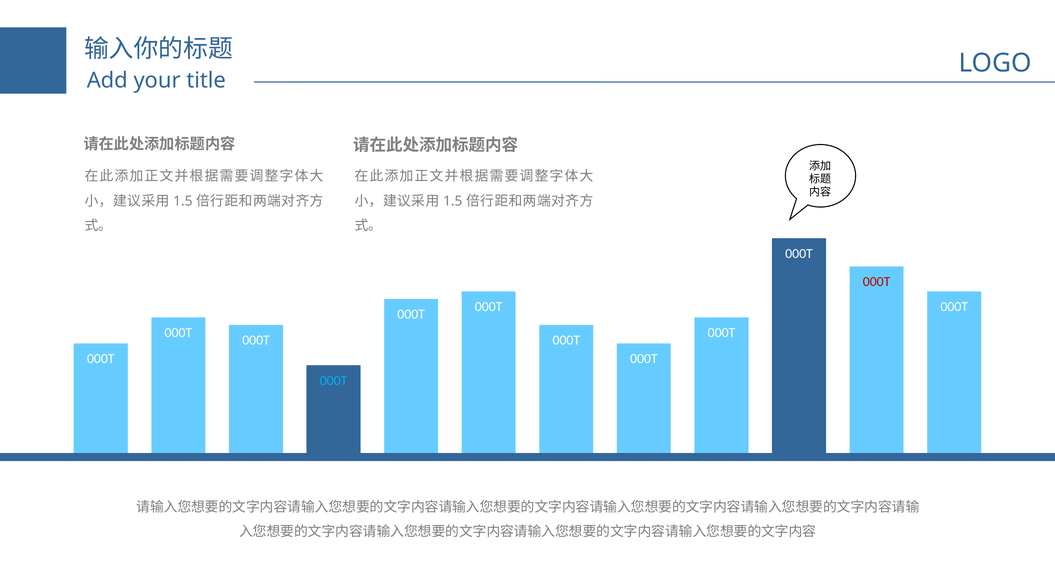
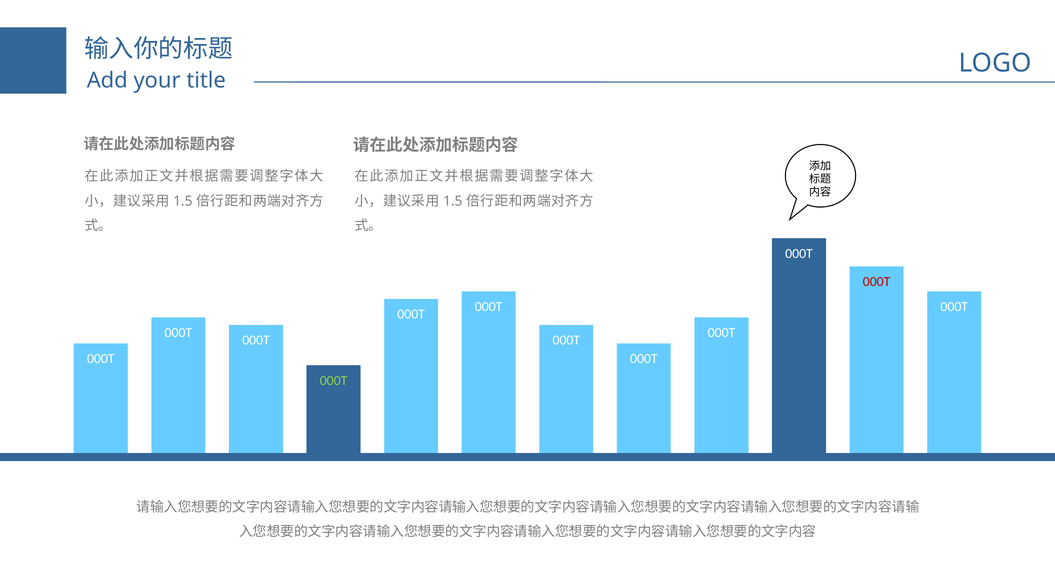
000T at (334, 381) colour: light blue -> light green
